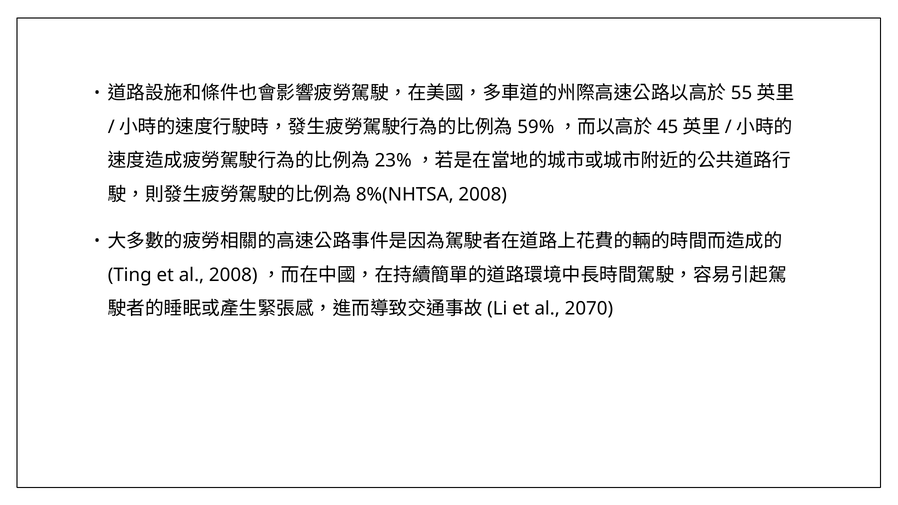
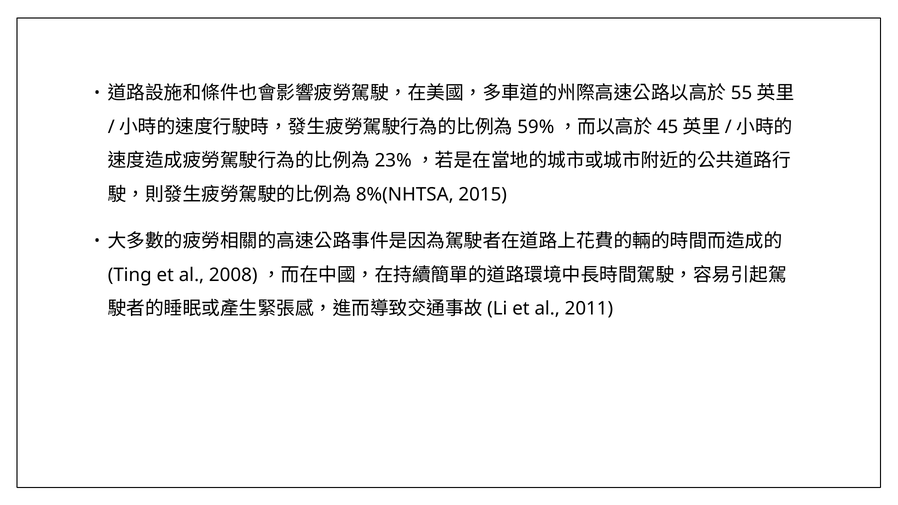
2008 at (483, 195): 2008 -> 2015
2070: 2070 -> 2011
